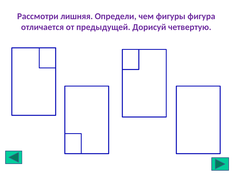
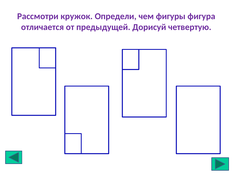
лишняя: лишняя -> кружок
